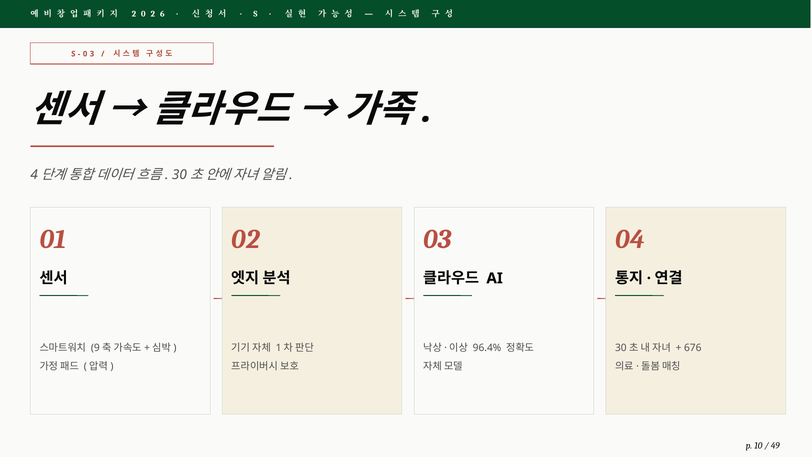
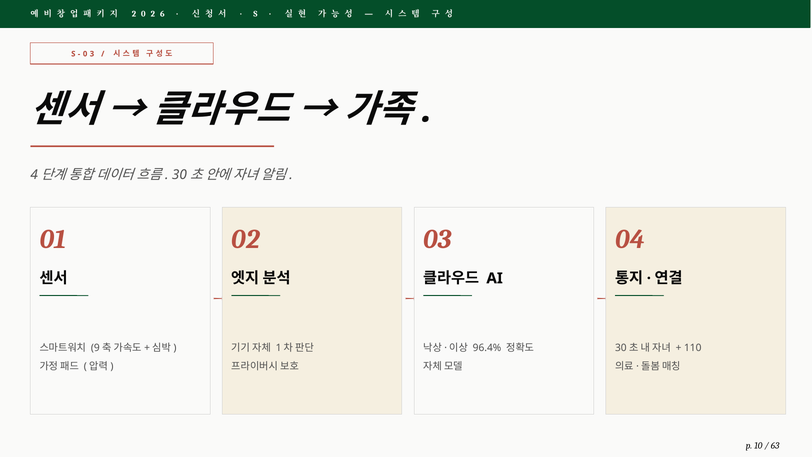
676: 676 -> 110
49: 49 -> 63
